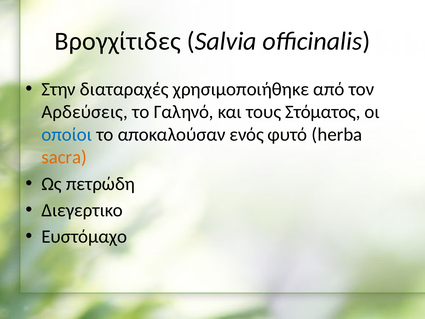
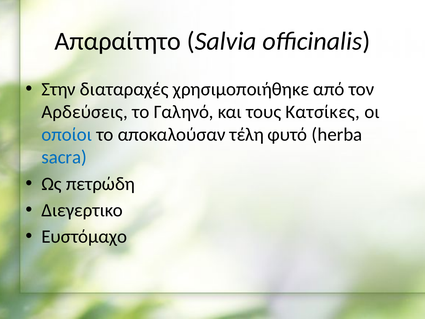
Βρογχίτιδες: Βρογχίτιδες -> Απαραίτητο
Στόματος: Στόματος -> Κατσίκες
ενός: ενός -> τέλη
sacra colour: orange -> blue
